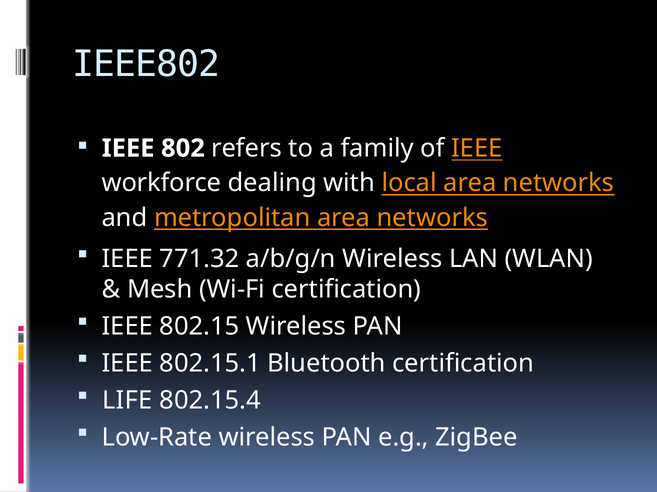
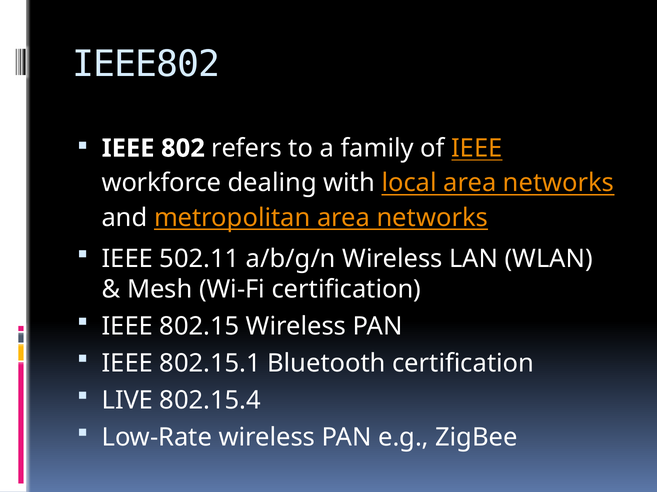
771.32: 771.32 -> 502.11
LIFE: LIFE -> LIVE
